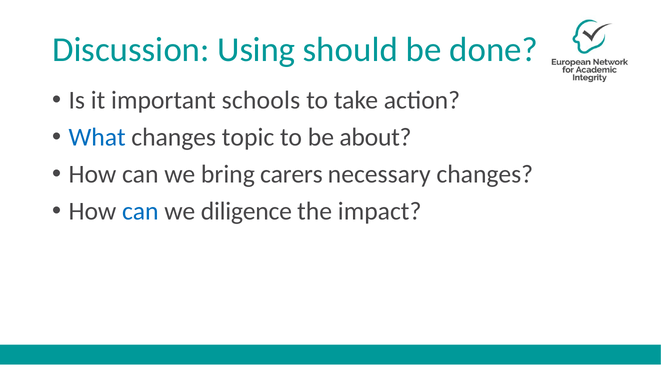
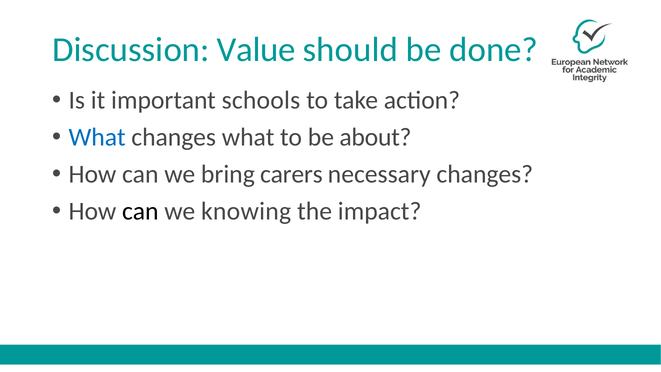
Using: Using -> Value
changes topic: topic -> what
can at (140, 211) colour: blue -> black
diligence: diligence -> knowing
